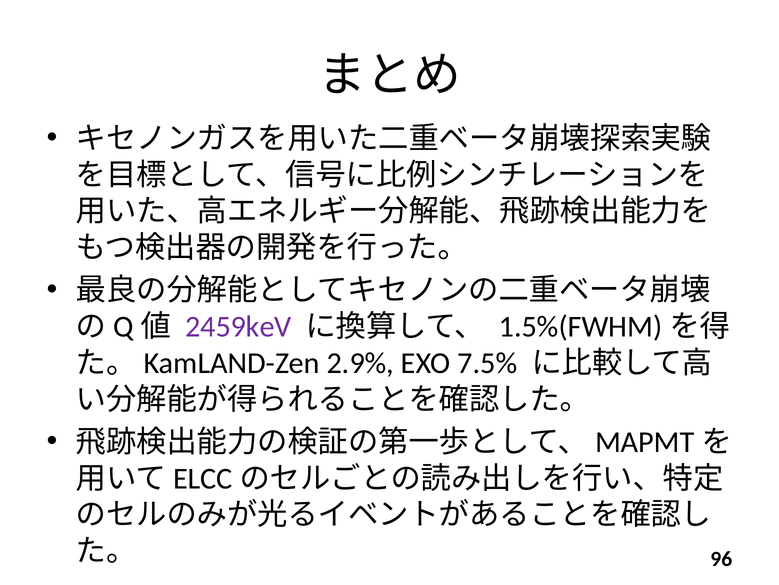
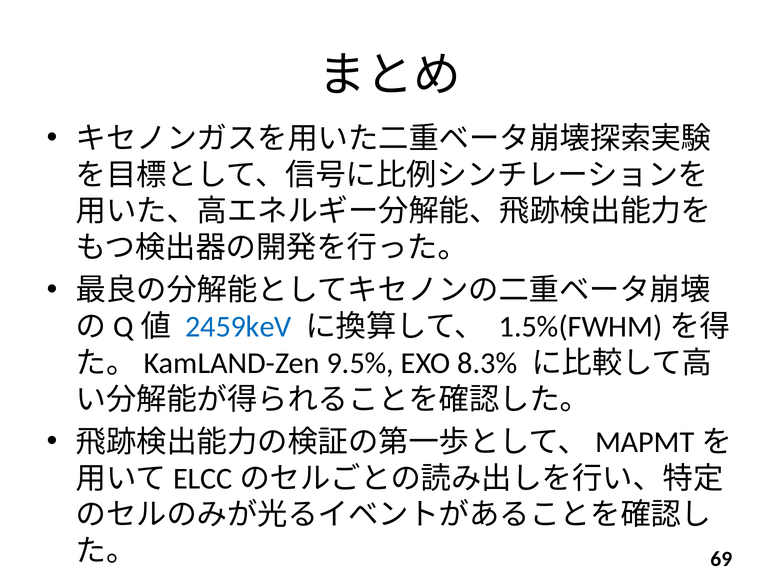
2459keV colour: purple -> blue
2.9%: 2.9% -> 9.5%
7.5%: 7.5% -> 8.3%
96: 96 -> 69
